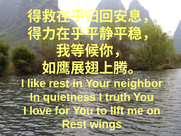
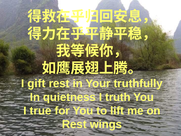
like: like -> gift
neighbor: neighbor -> truthfully
love: love -> true
